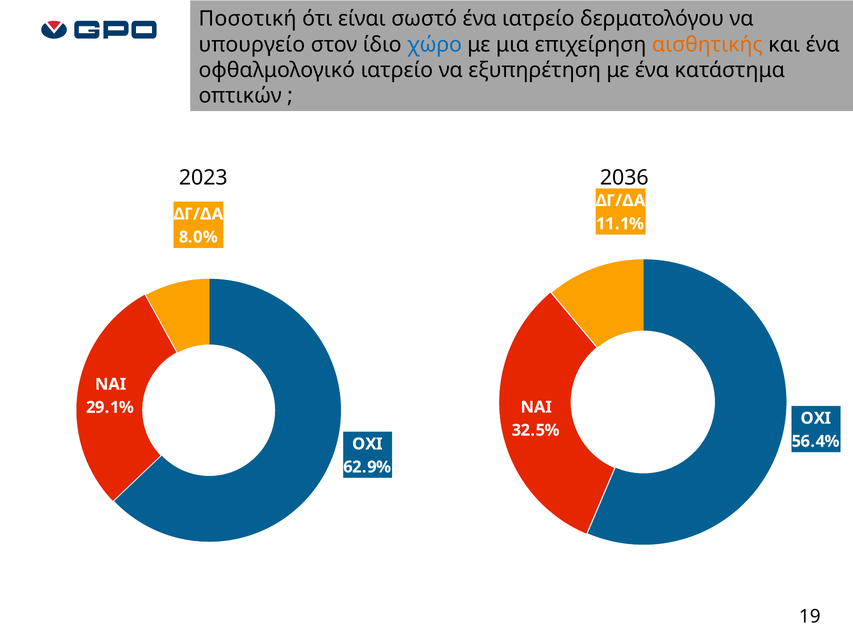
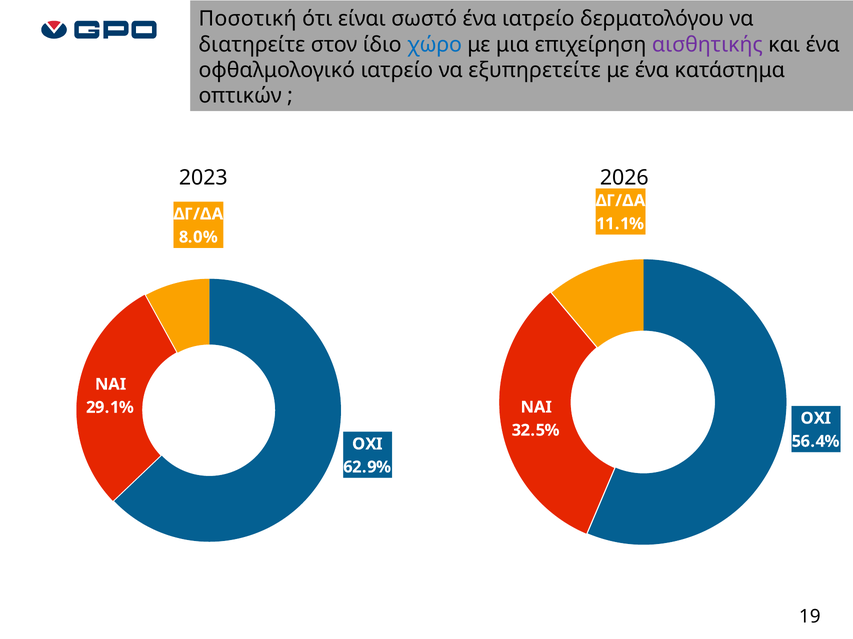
υπουργείο: υπουργείο -> διατηρείτε
αισθητικής colour: orange -> purple
εξυπηρέτηση: εξυπηρέτηση -> εξυπηρετείτε
2036: 2036 -> 2026
